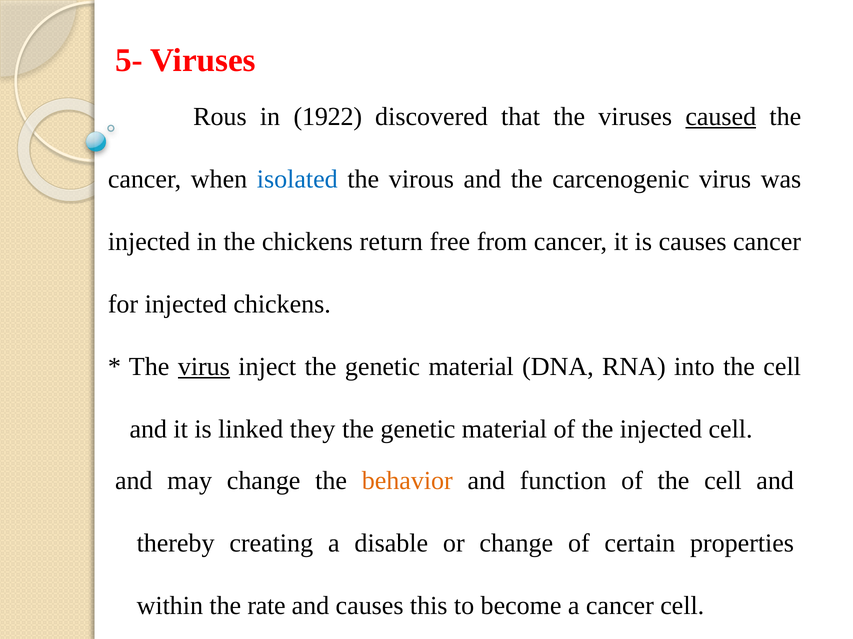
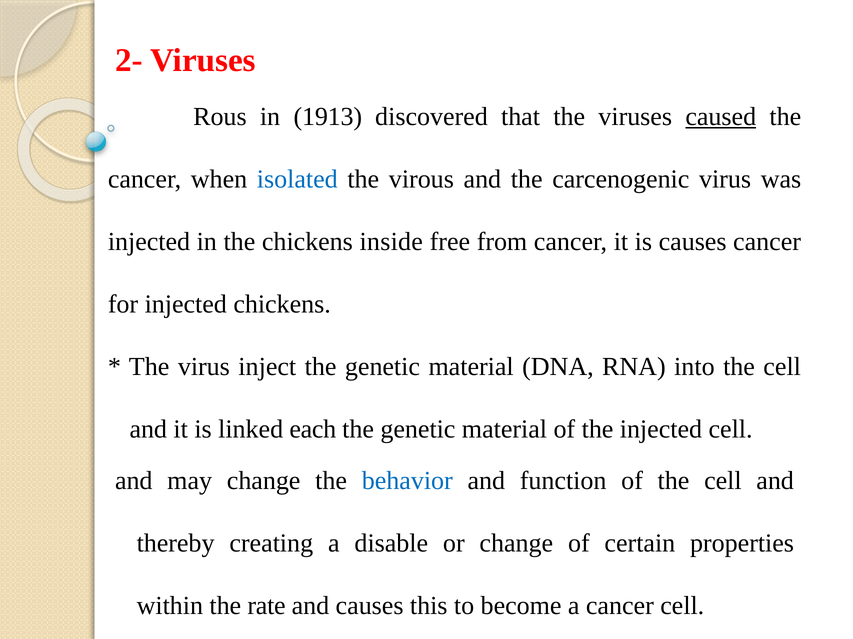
5-: 5- -> 2-
1922: 1922 -> 1913
return: return -> inside
virus at (204, 367) underline: present -> none
they: they -> each
behavior colour: orange -> blue
